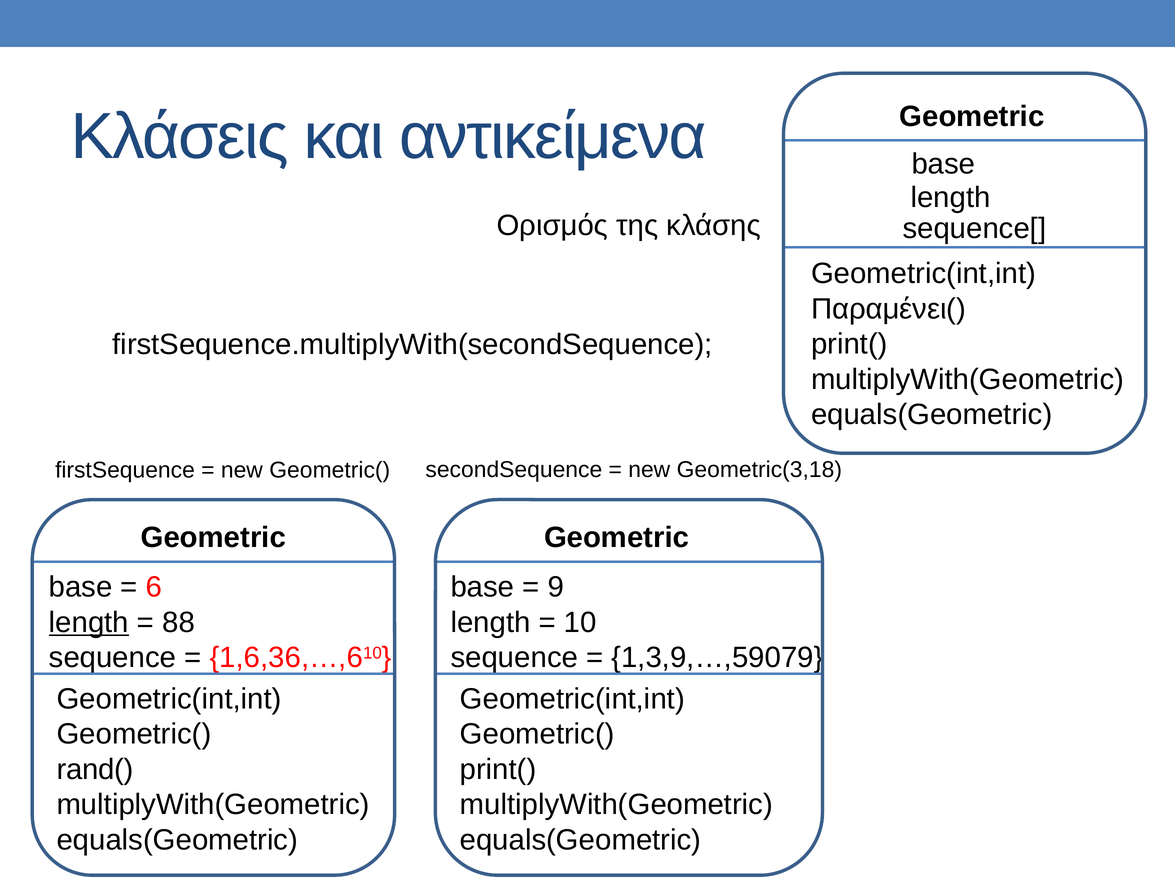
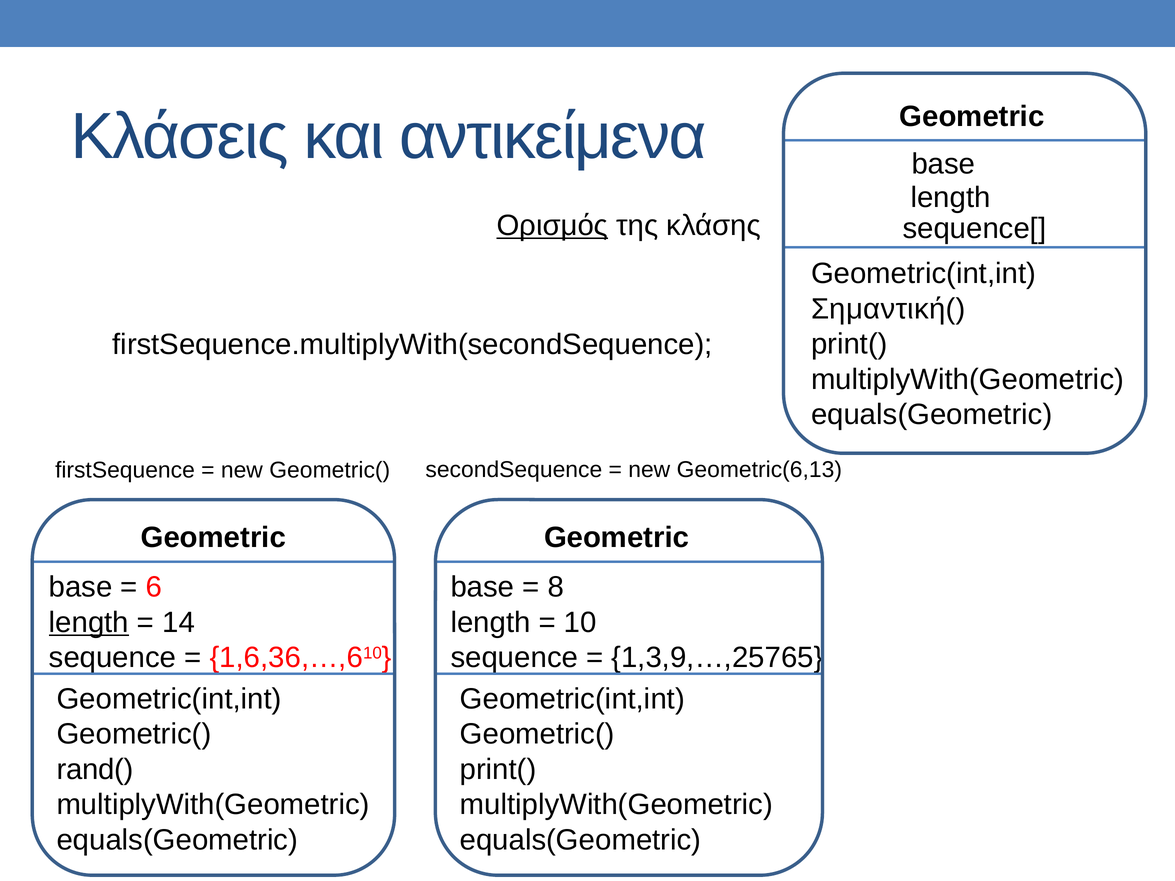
Ορισμός underline: none -> present
Παραμένει(: Παραμένει( -> Σημαντική(
Geometric(3,18: Geometric(3,18 -> Geometric(6,13
9: 9 -> 8
88: 88 -> 14
1,3,9,…,59079: 1,3,9,…,59079 -> 1,3,9,…,25765
